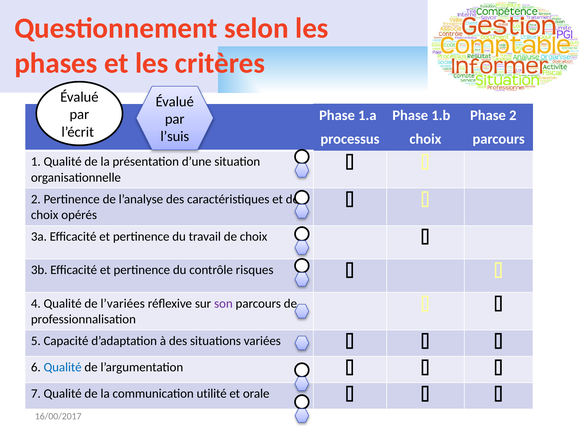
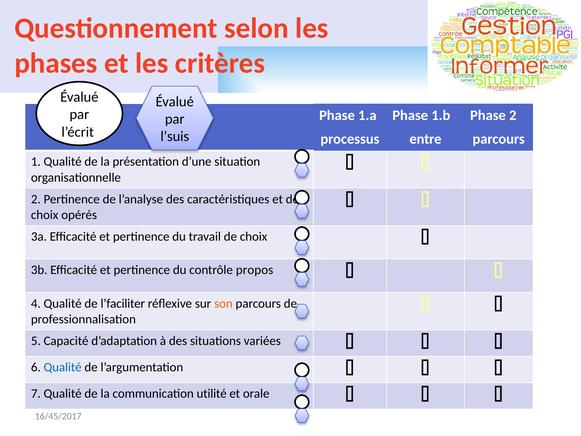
processus choix: choix -> entre
risques: risques -> propos
l’variées: l’variées -> l’faciliter
son colour: purple -> orange
16/00/2017: 16/00/2017 -> 16/45/2017
